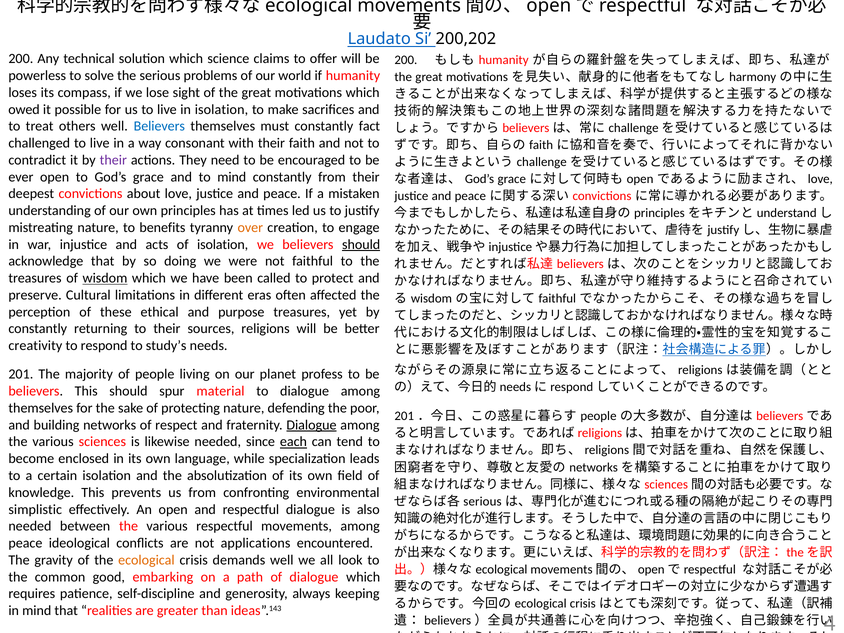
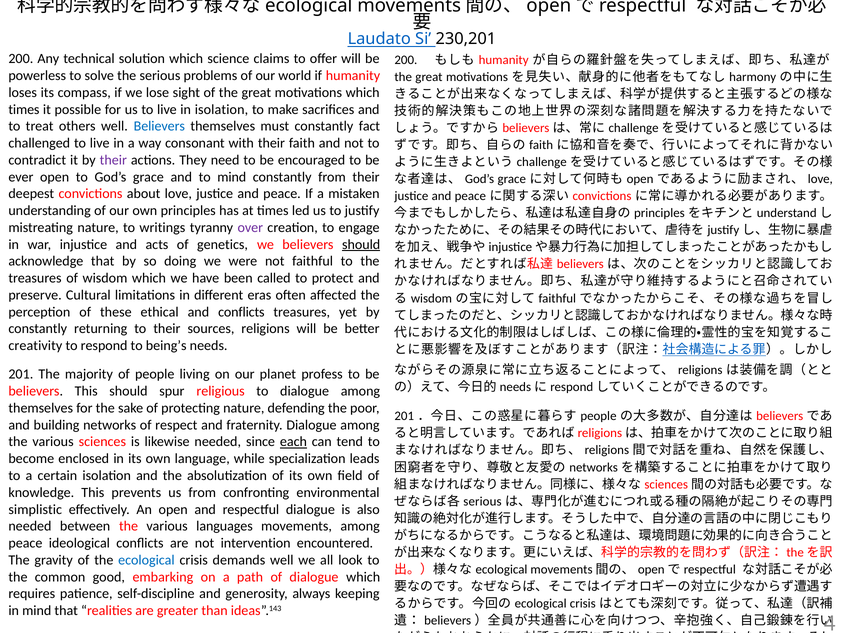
200,202: 200,202 -> 230,201
owed at (24, 109): owed -> times
benefits: benefits -> writings
over colour: orange -> purple
of isolation: isolation -> genetics
wisdom at (105, 278) underline: present -> none
and purpose: purpose -> conflicts
study’s: study’s -> being’s
material: material -> religious
Dialogue at (311, 425) underline: present -> none
various respectful: respectful -> languages
applications: applications -> intervention
ecological at (146, 560) colour: orange -> blue
